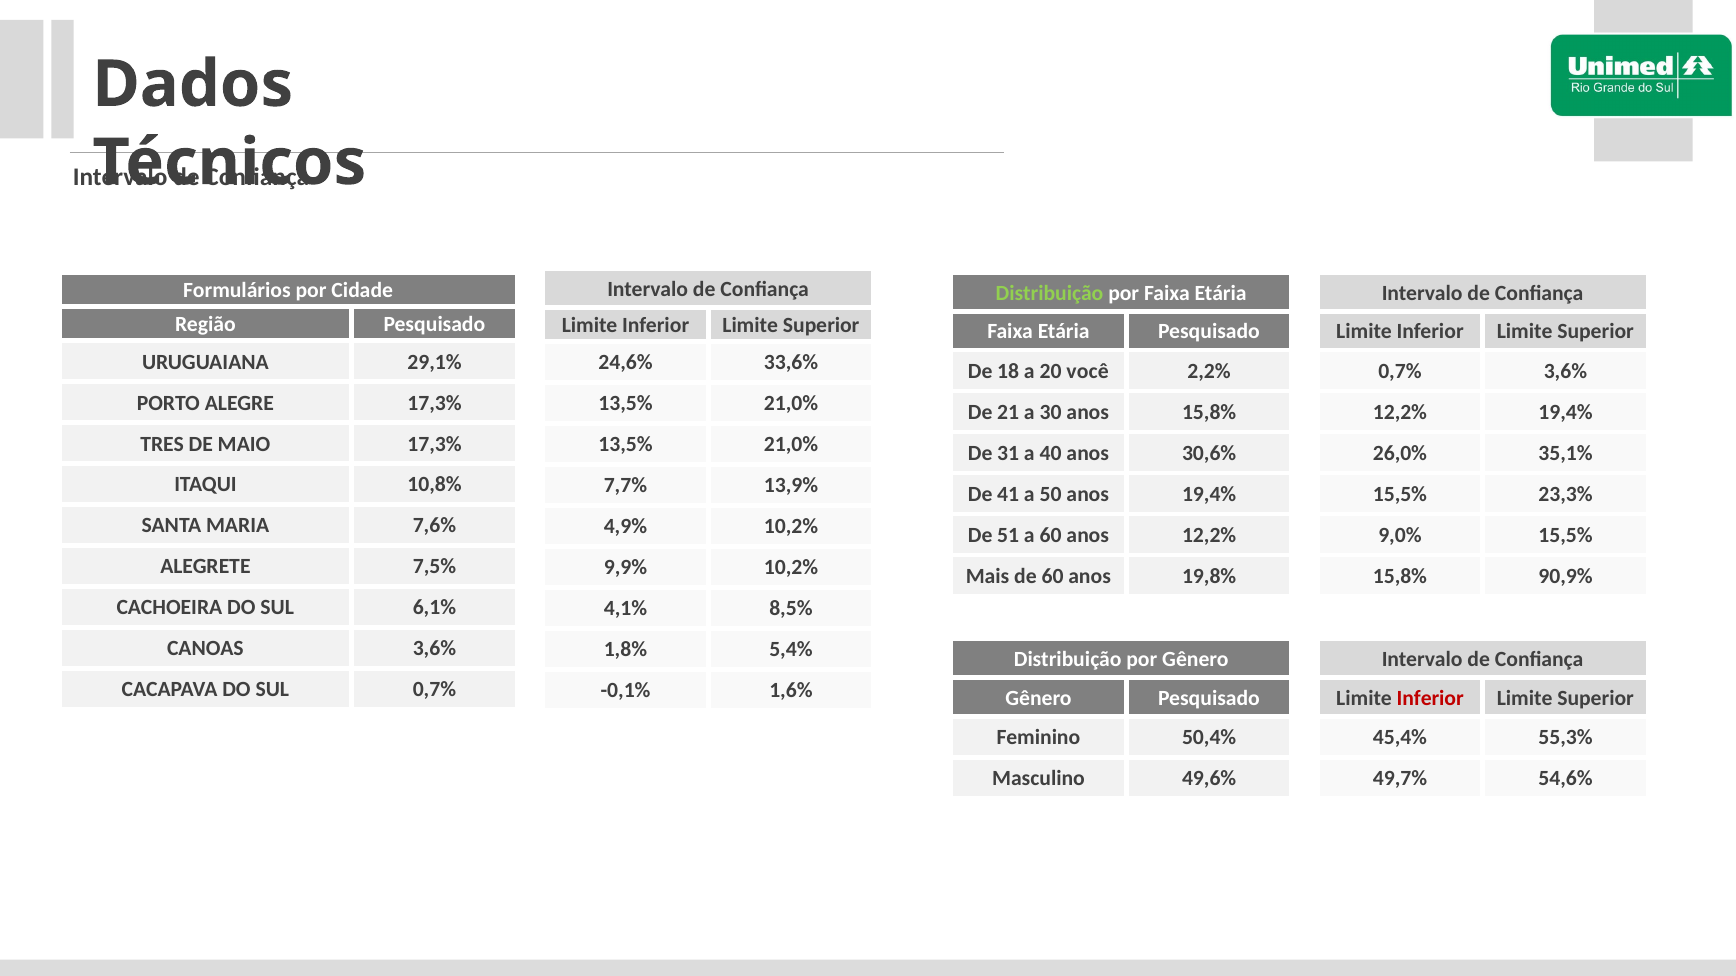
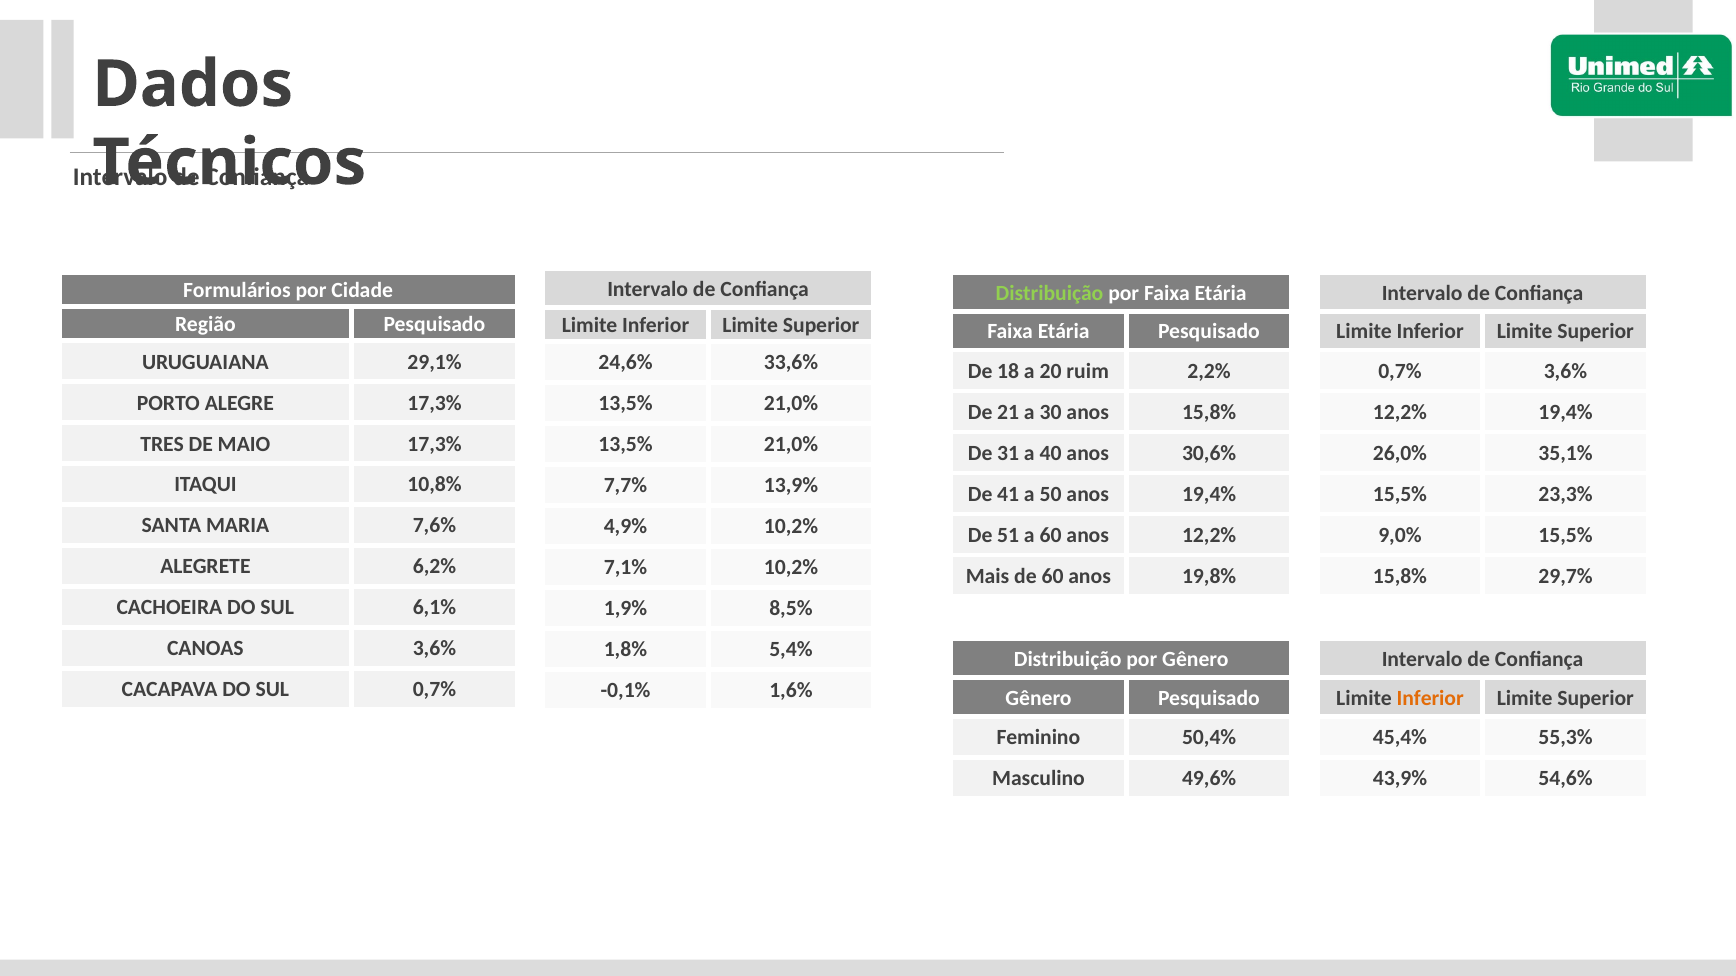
você: você -> ruim
7,5%: 7,5% -> 6,2%
9,9%: 9,9% -> 7,1%
90,9%: 90,9% -> 29,7%
4,1%: 4,1% -> 1,9%
Inferior at (1430, 698) colour: red -> orange
49,7%: 49,7% -> 43,9%
